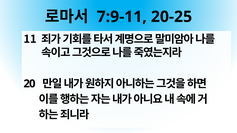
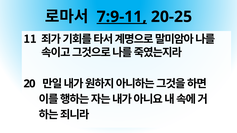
7:9-11 underline: none -> present
